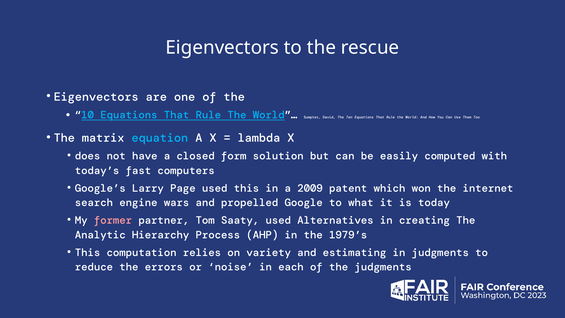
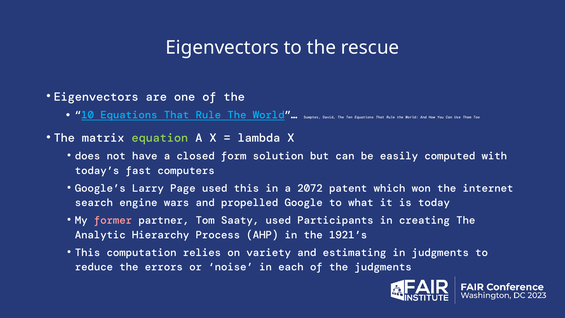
equation colour: light blue -> light green
2009: 2009 -> 2072
Alternatives: Alternatives -> Participants
1979’s: 1979’s -> 1921’s
